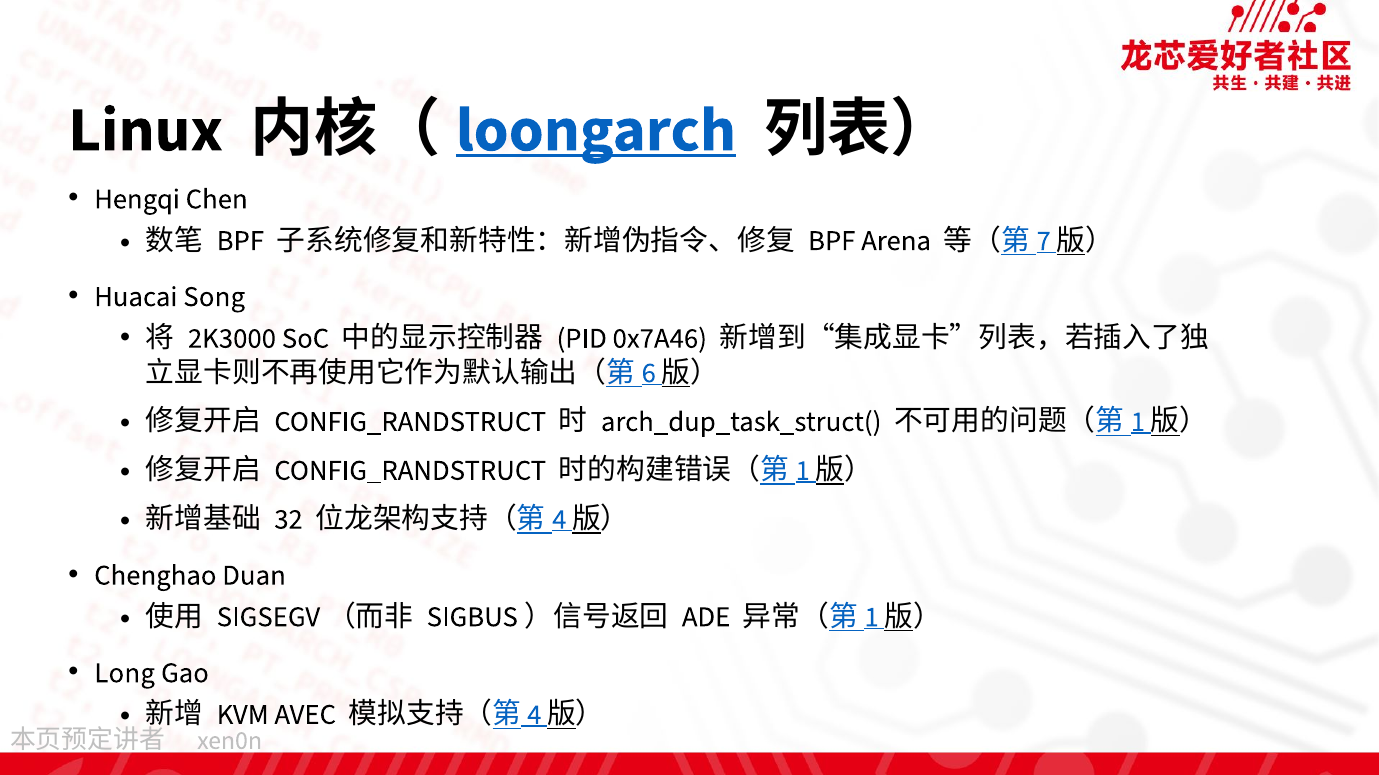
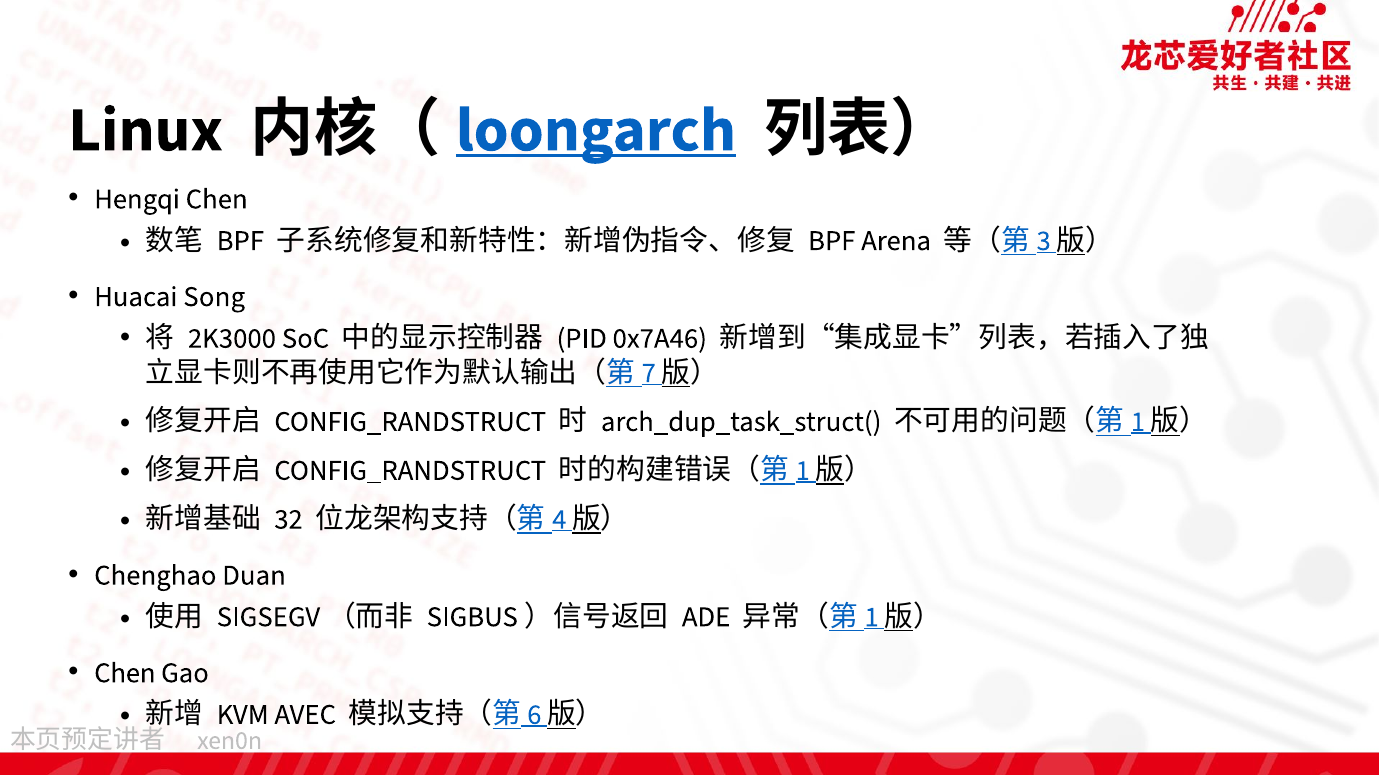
7: 7 -> 3
6: 6 -> 7
Long at (125, 673): Long -> Chen
4 at (534, 715): 4 -> 6
